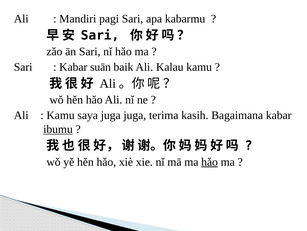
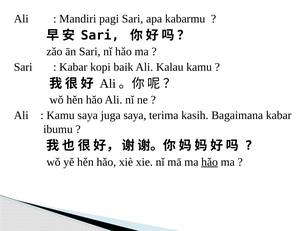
suān: suān -> kopi
juga juga: juga -> saya
ibumu underline: present -> none
